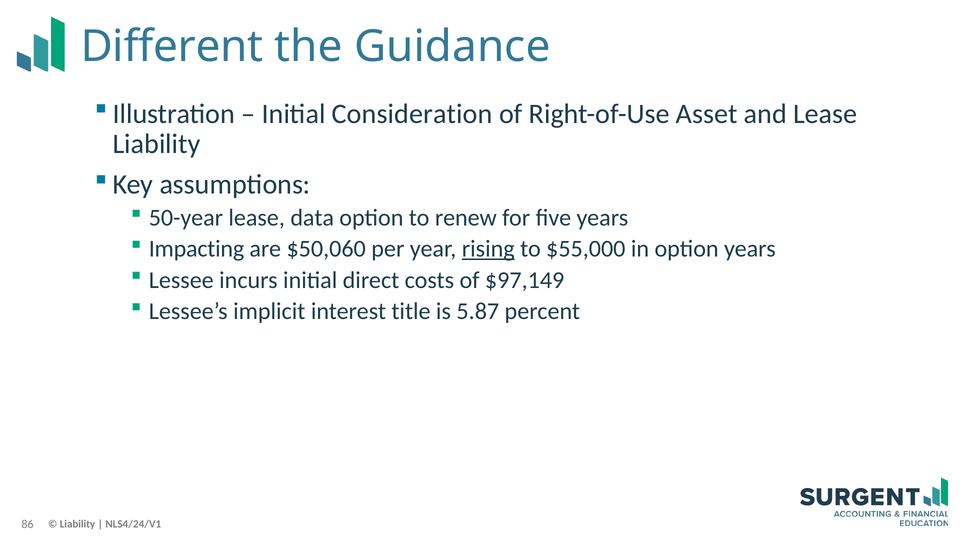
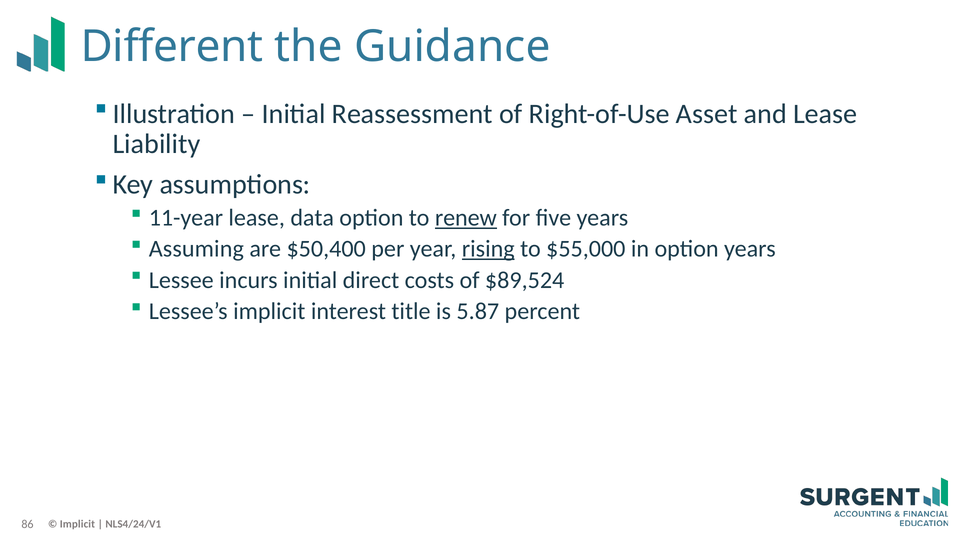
Consideration: Consideration -> Reassessment
50-year: 50-year -> 11-year
renew underline: none -> present
Impacting: Impacting -> Assuming
$50,060: $50,060 -> $50,400
$97,149: $97,149 -> $89,524
Liability at (77, 524): Liability -> Implicit
